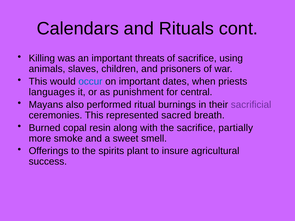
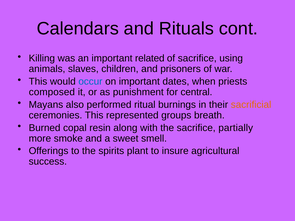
threats: threats -> related
languages: languages -> composed
sacrificial colour: purple -> orange
sacred: sacred -> groups
